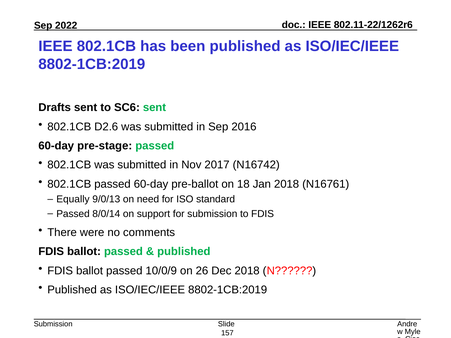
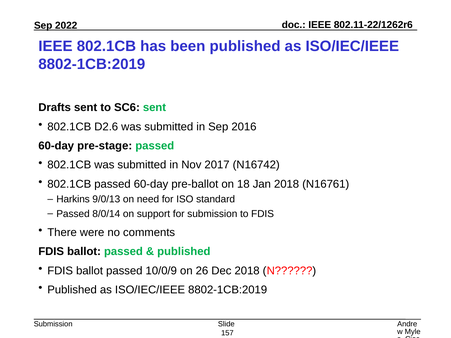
Equally: Equally -> Harkins
